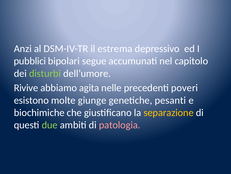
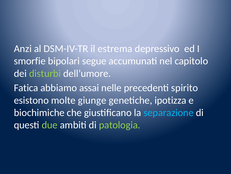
pubblici: pubblici -> smorfie
Rivive: Rivive -> Fatica
agita: agita -> assai
poveri: poveri -> spirito
pesanti: pesanti -> ipotizza
separazione colour: yellow -> light blue
patologia colour: pink -> light green
